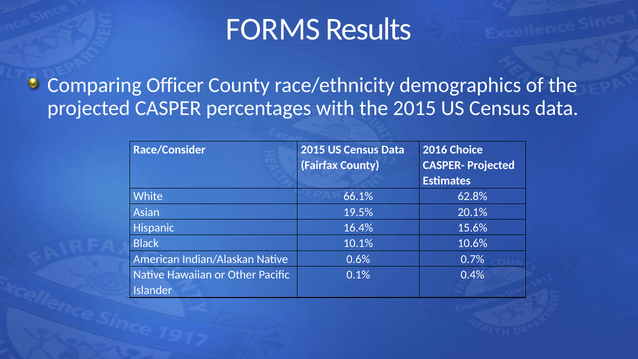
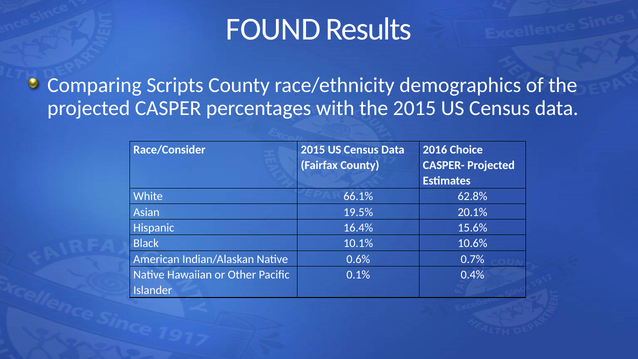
FORMS: FORMS -> FOUND
Officer: Officer -> Scripts
